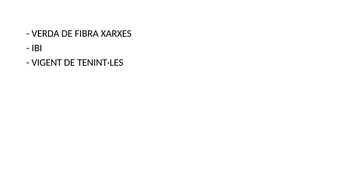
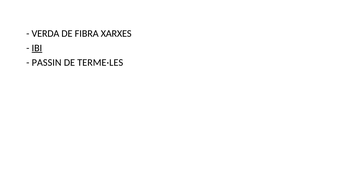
IBI underline: none -> present
VIGENT: VIGENT -> PASSIN
TENINT·LES: TENINT·LES -> TERME·LES
